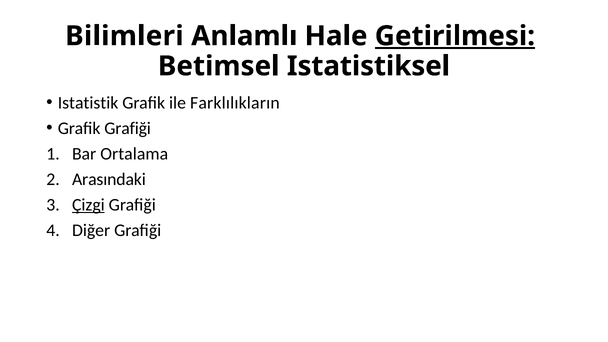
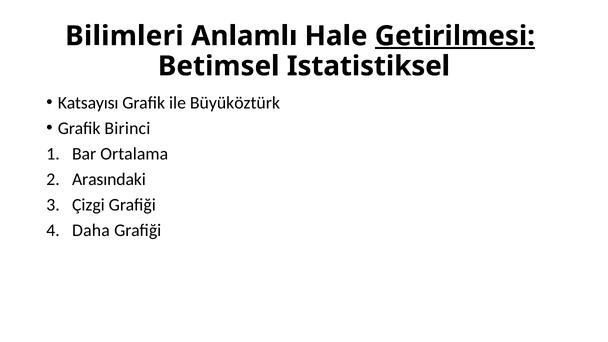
Istatistik: Istatistik -> Katsayısı
Farklılıkların: Farklılıkların -> Büyüköztürk
Grafik Grafiği: Grafiği -> Birinci
Çizgi underline: present -> none
Diğer: Diğer -> Daha
